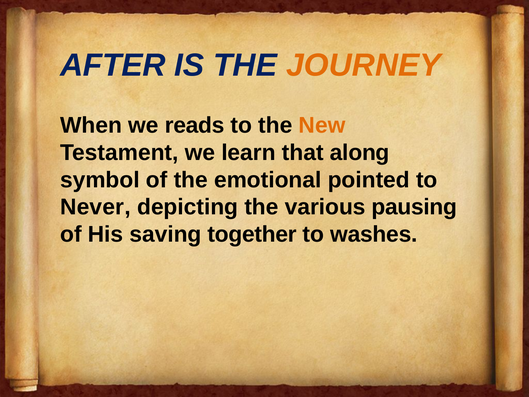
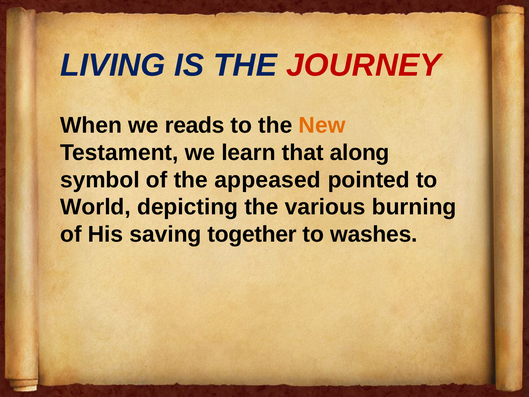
AFTER: AFTER -> LIVING
JOURNEY colour: orange -> red
emotional: emotional -> appeased
Never: Never -> World
pausing: pausing -> burning
